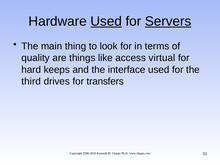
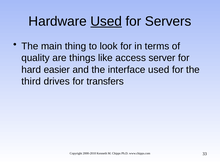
Servers underline: present -> none
virtual: virtual -> server
keeps: keeps -> easier
